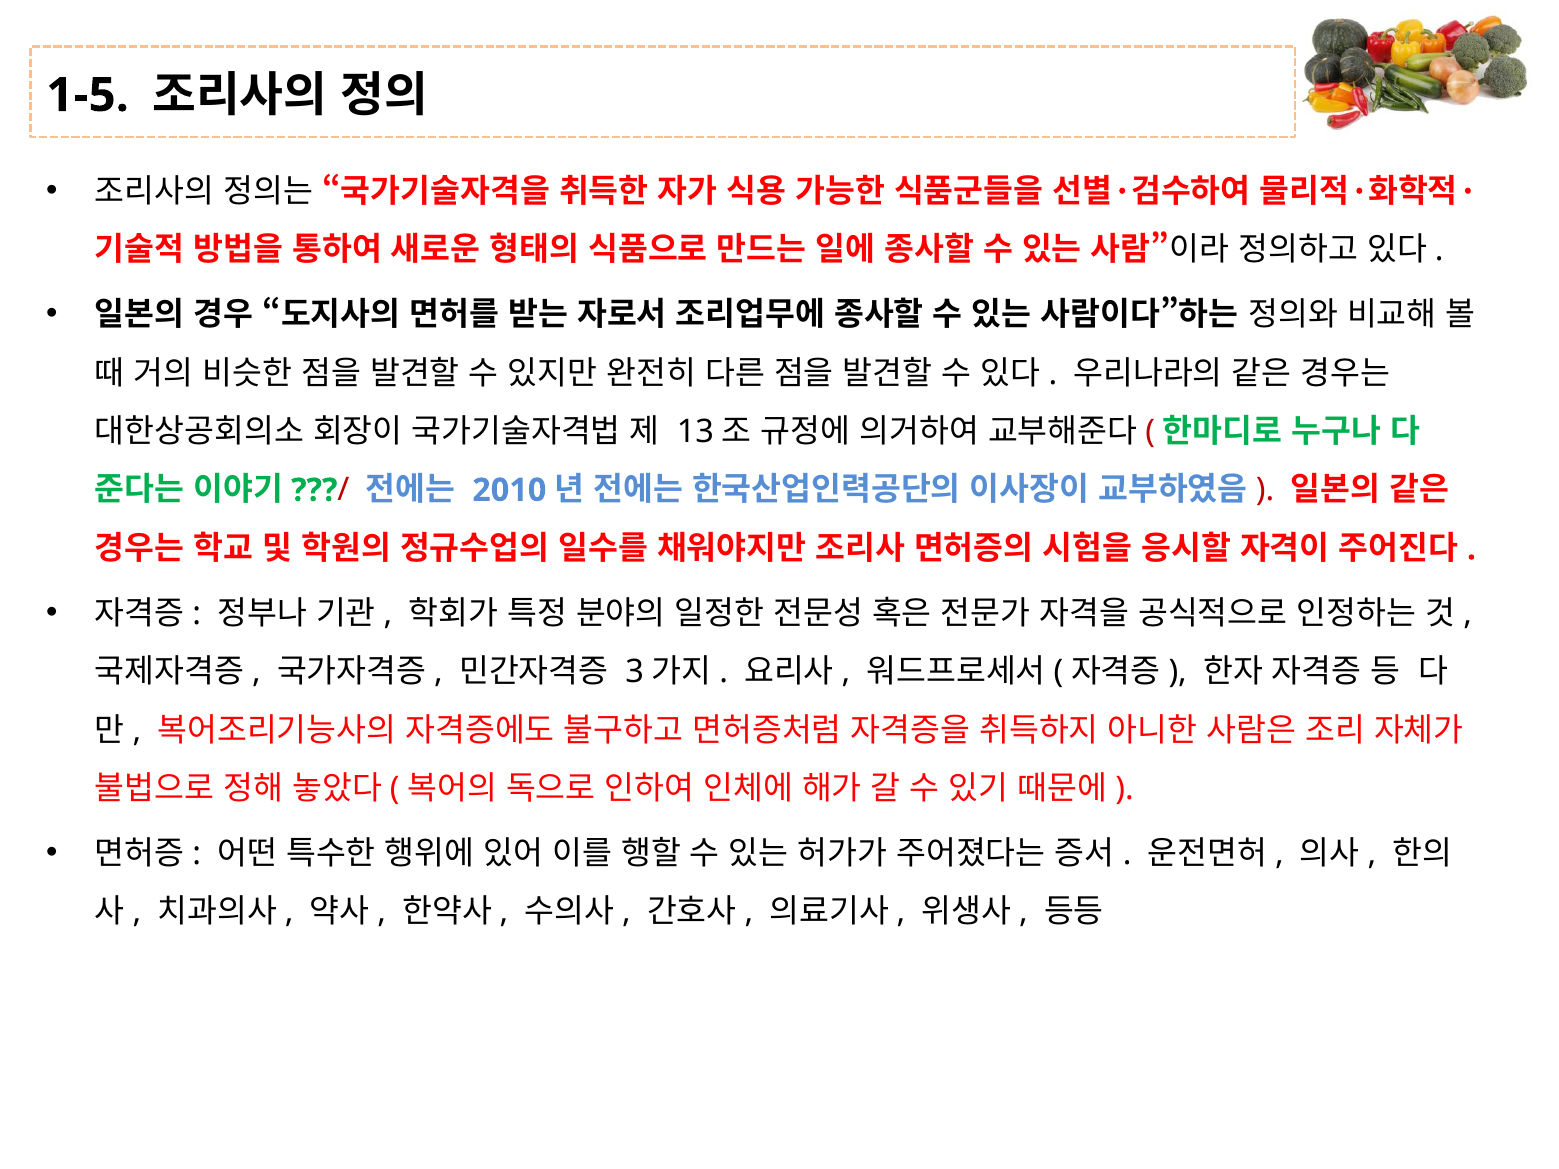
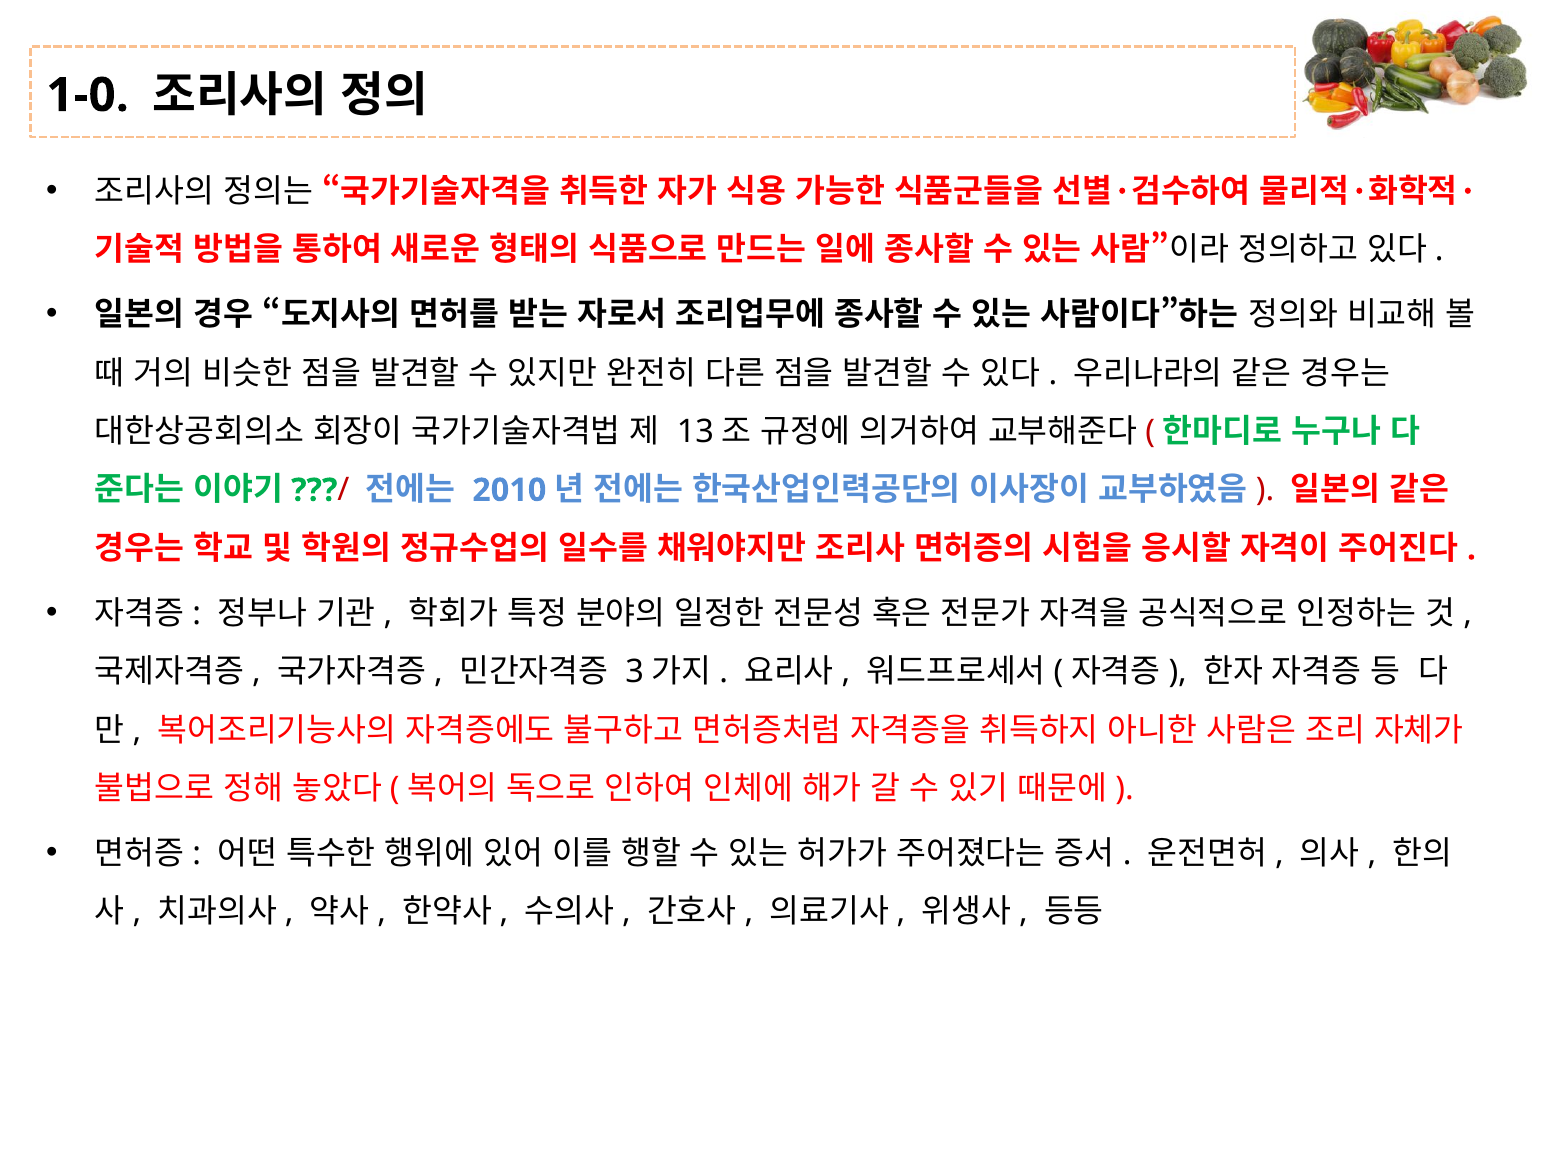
1-5: 1-5 -> 1-0
